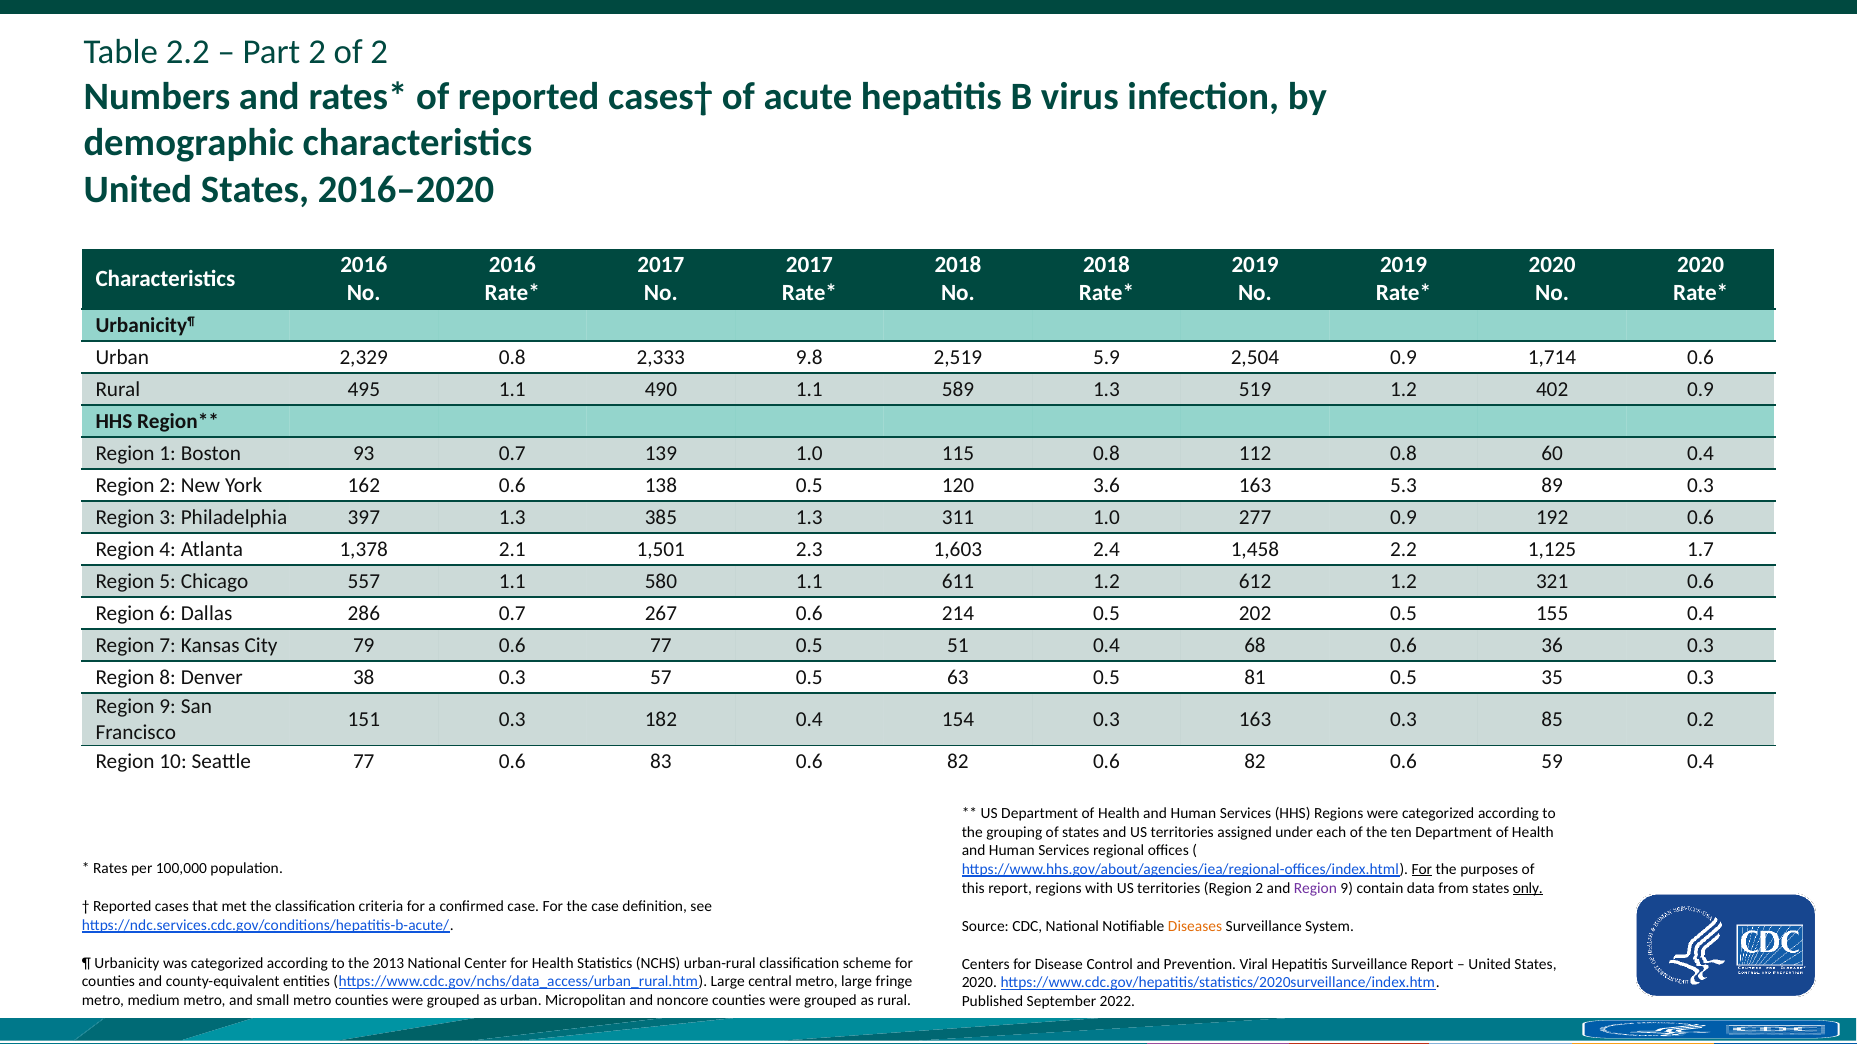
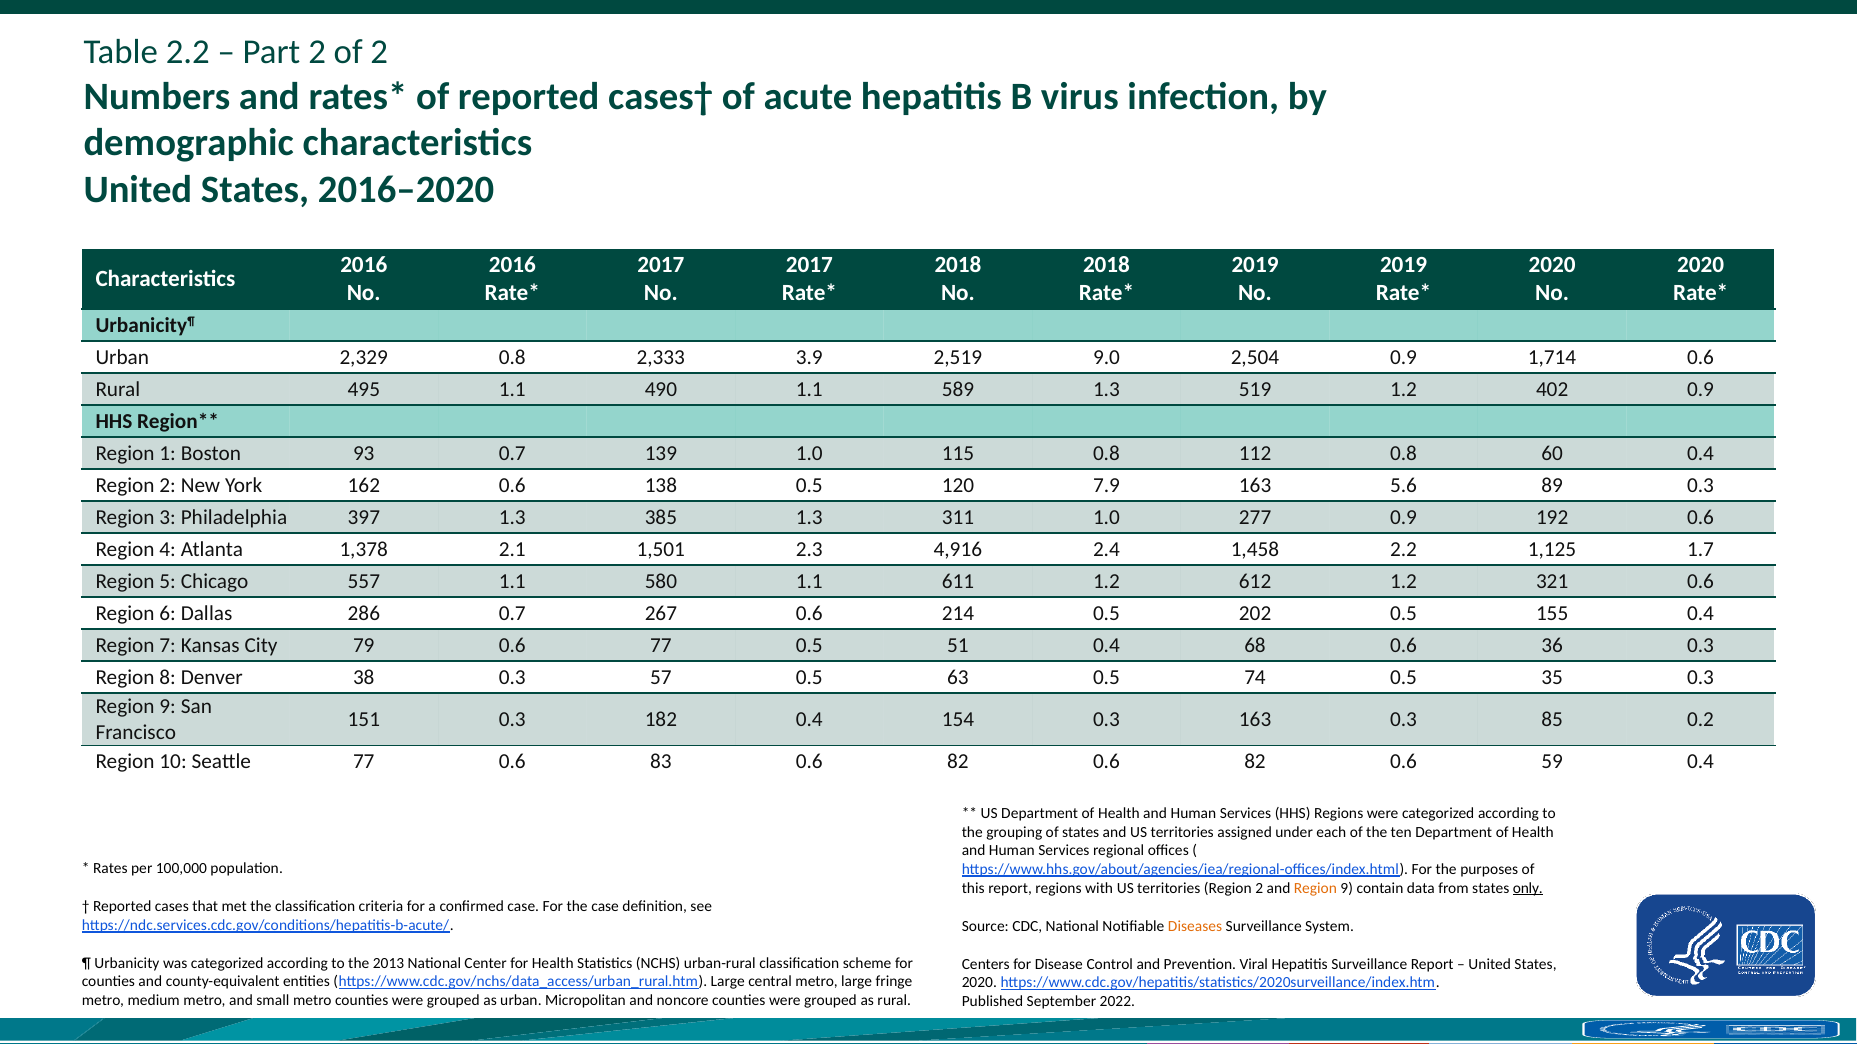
9.8: 9.8 -> 3.9
5.9: 5.9 -> 9.0
3.6: 3.6 -> 7.9
5.3: 5.3 -> 5.6
1,603: 1,603 -> 4,916
81: 81 -> 74
For at (1422, 870) underline: present -> none
Region at (1315, 889) colour: purple -> orange
